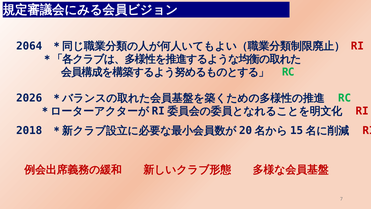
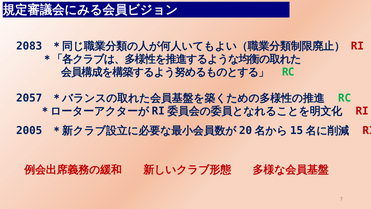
2064: 2064 -> 2083
2026: 2026 -> 2057
2018: 2018 -> 2005
